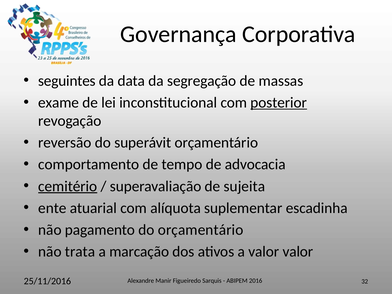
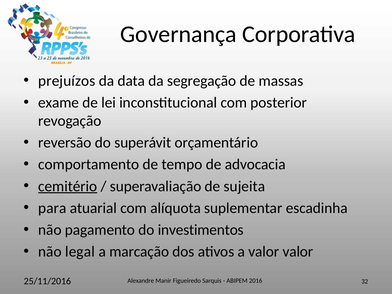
seguintes: seguintes -> prejuízos
posterior underline: present -> none
ente: ente -> para
do orçamentário: orçamentário -> investimentos
trata: trata -> legal
